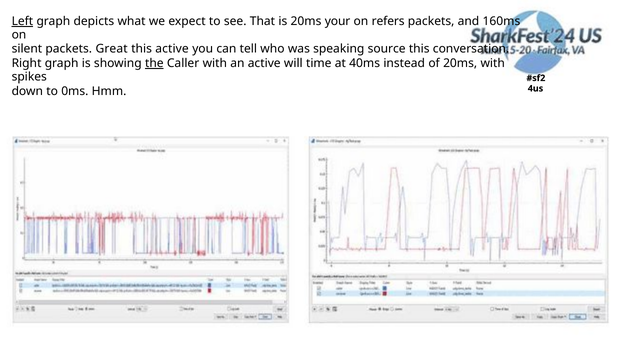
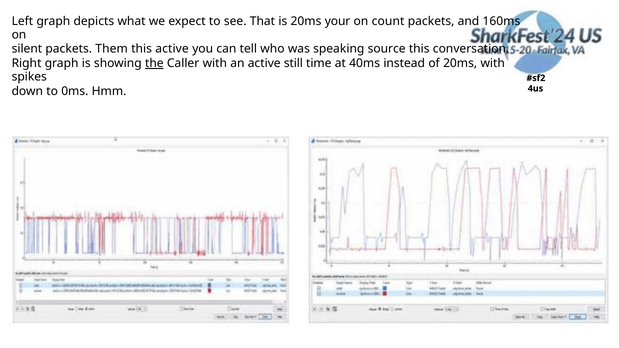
Left underline: present -> none
refers: refers -> count
Great: Great -> Them
will: will -> still
